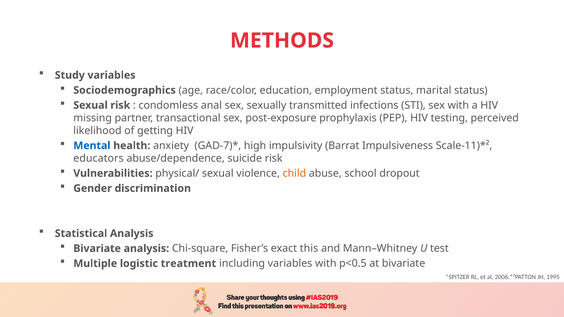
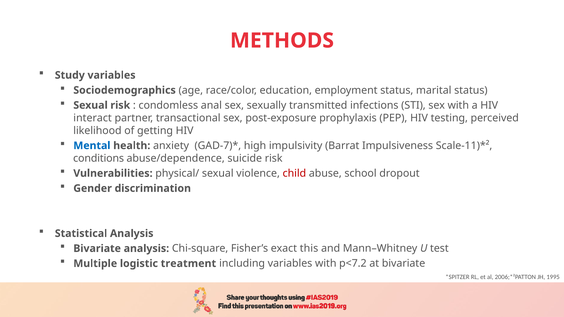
missing: missing -> interact
educators: educators -> conditions
child colour: orange -> red
p<0.5: p<0.5 -> p<7.2
